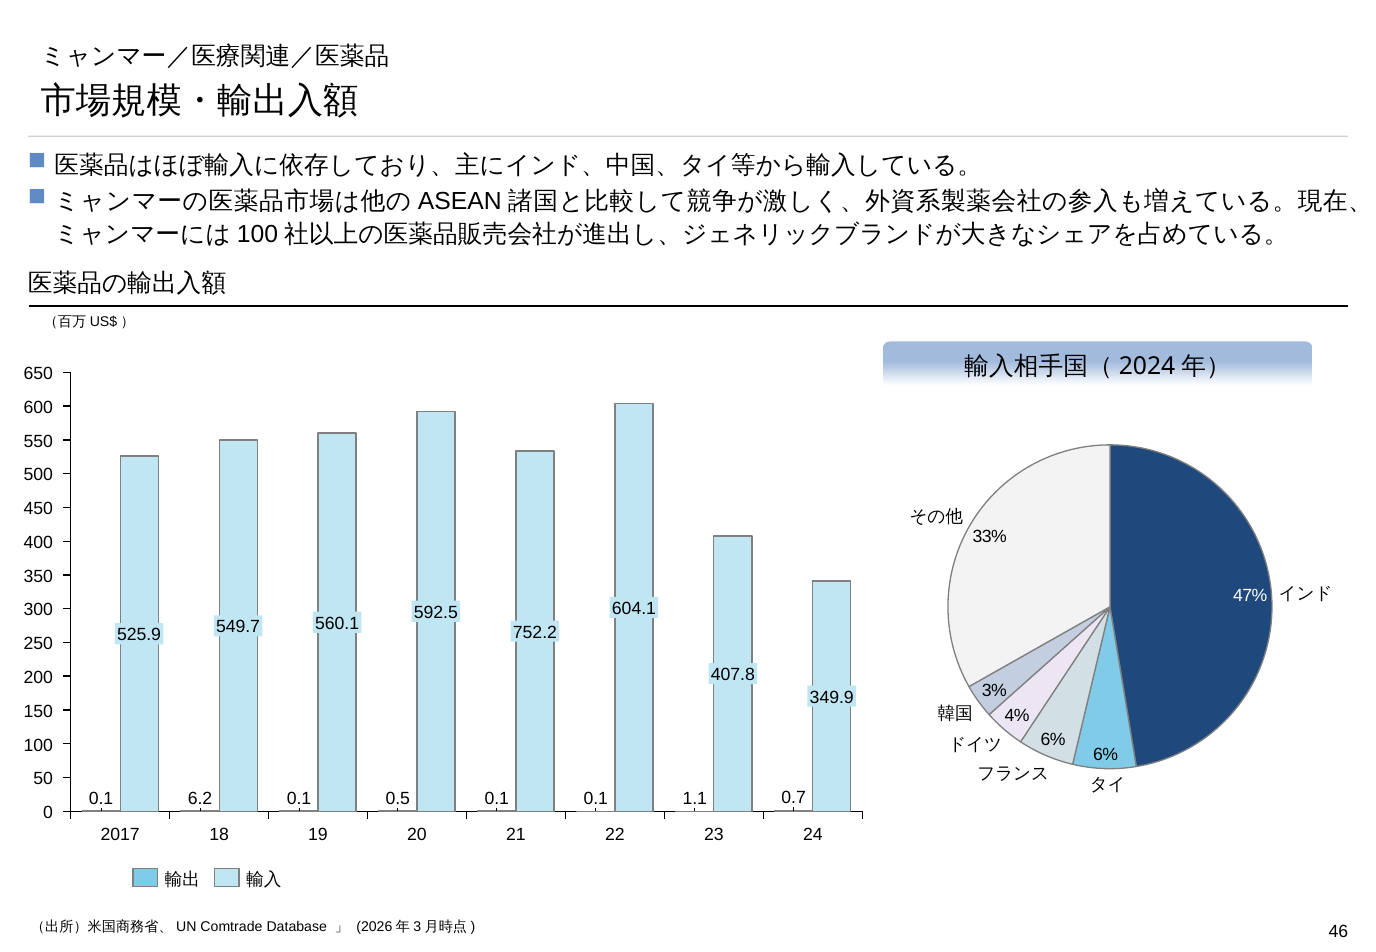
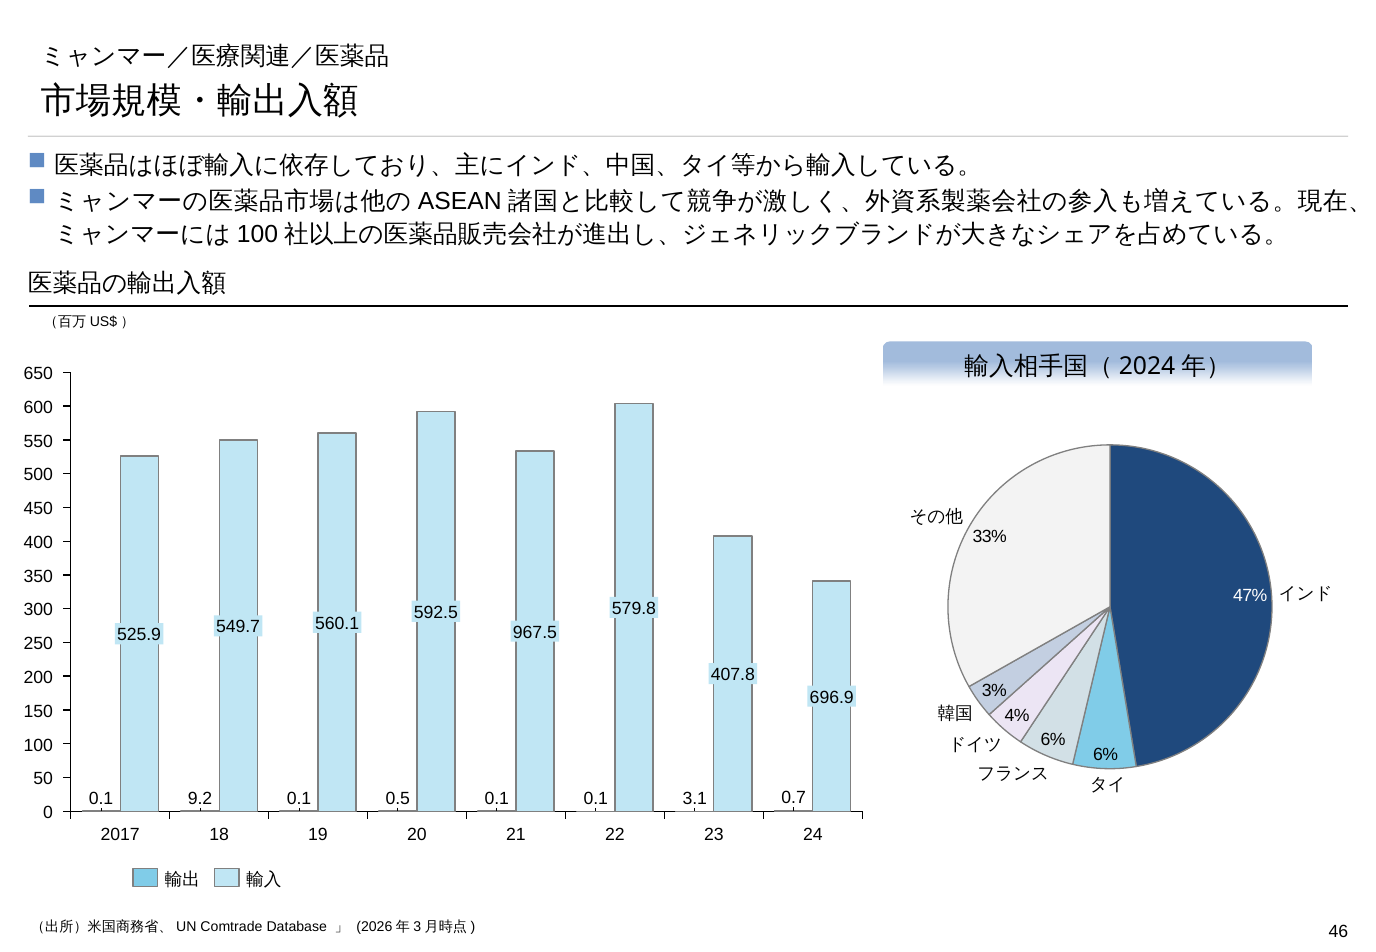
604.1: 604.1 -> 579.8
752.2: 752.2 -> 967.5
349.9: 349.9 -> 696.9
6.2: 6.2 -> 9.2
1.1: 1.1 -> 3.1
